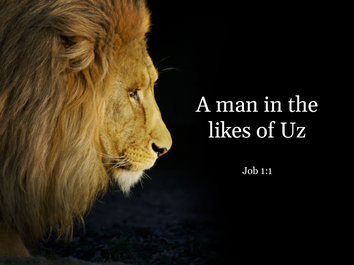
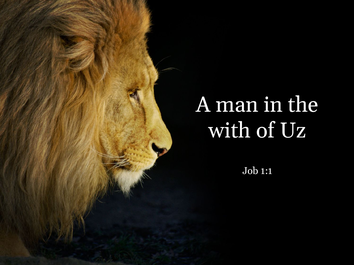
likes: likes -> with
